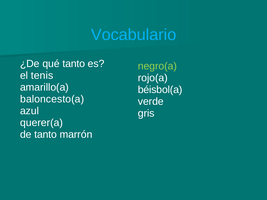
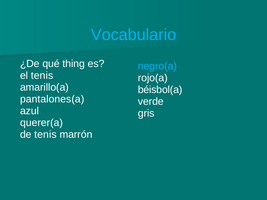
qué tanto: tanto -> thing
negro(a colour: light green -> light blue
baloncesto(a: baloncesto(a -> pantalones(a
de tanto: tanto -> tenis
